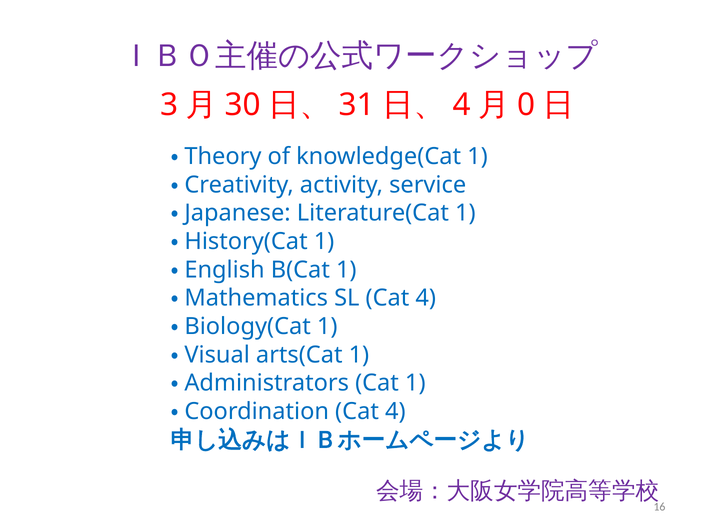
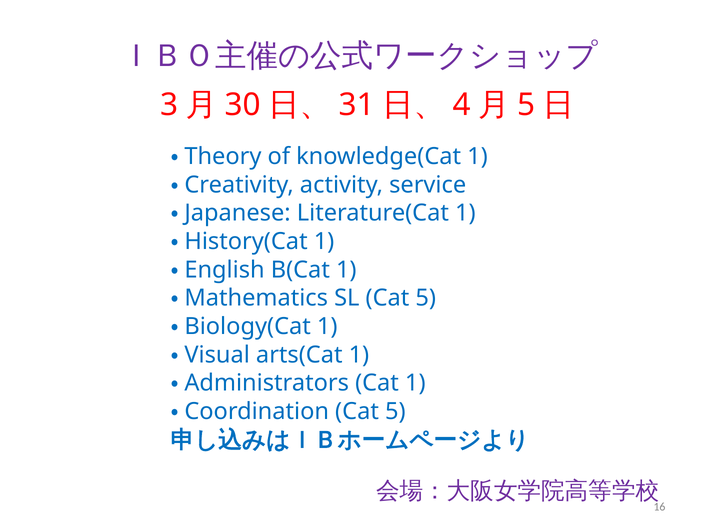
0 at (526, 105): 0 -> 5
SL Cat 4: 4 -> 5
4 at (395, 411): 4 -> 5
